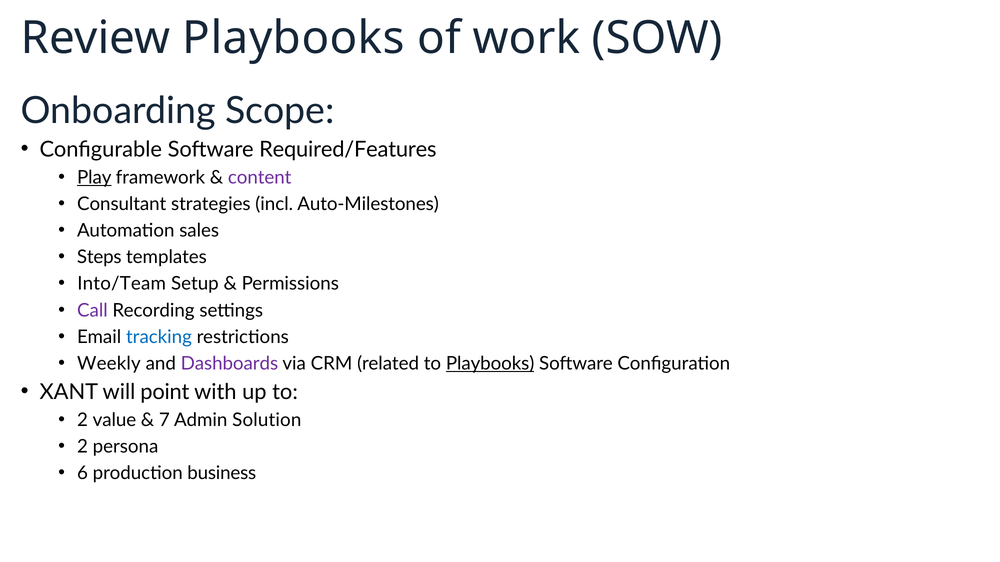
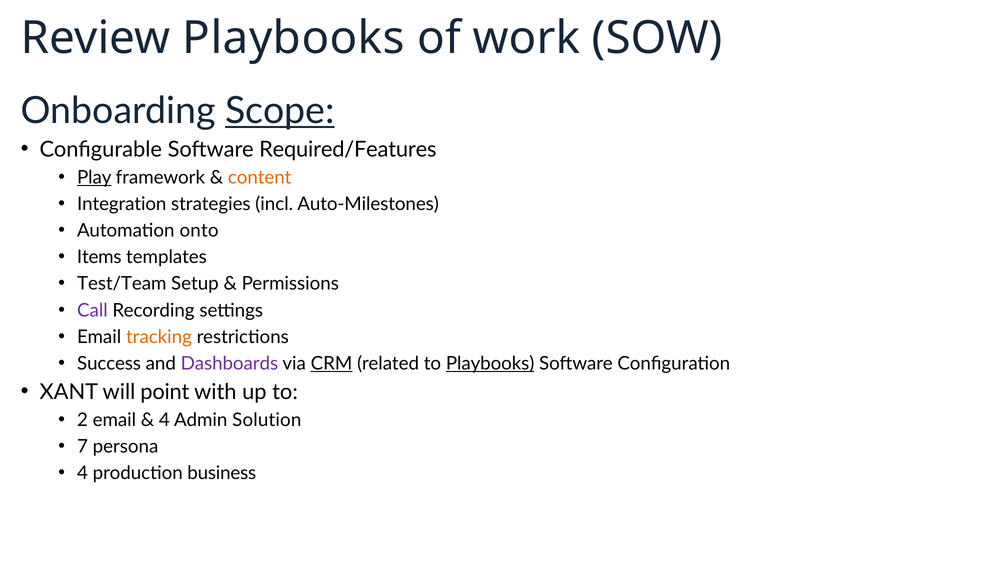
Scope underline: none -> present
content colour: purple -> orange
Consultant: Consultant -> Integration
sales: sales -> onto
Steps: Steps -> Items
Into/Team: Into/Team -> Test/Team
tracking colour: blue -> orange
Weekly: Weekly -> Success
CRM underline: none -> present
2 value: value -> email
7 at (164, 421): 7 -> 4
2 at (83, 447): 2 -> 7
6 at (83, 474): 6 -> 4
